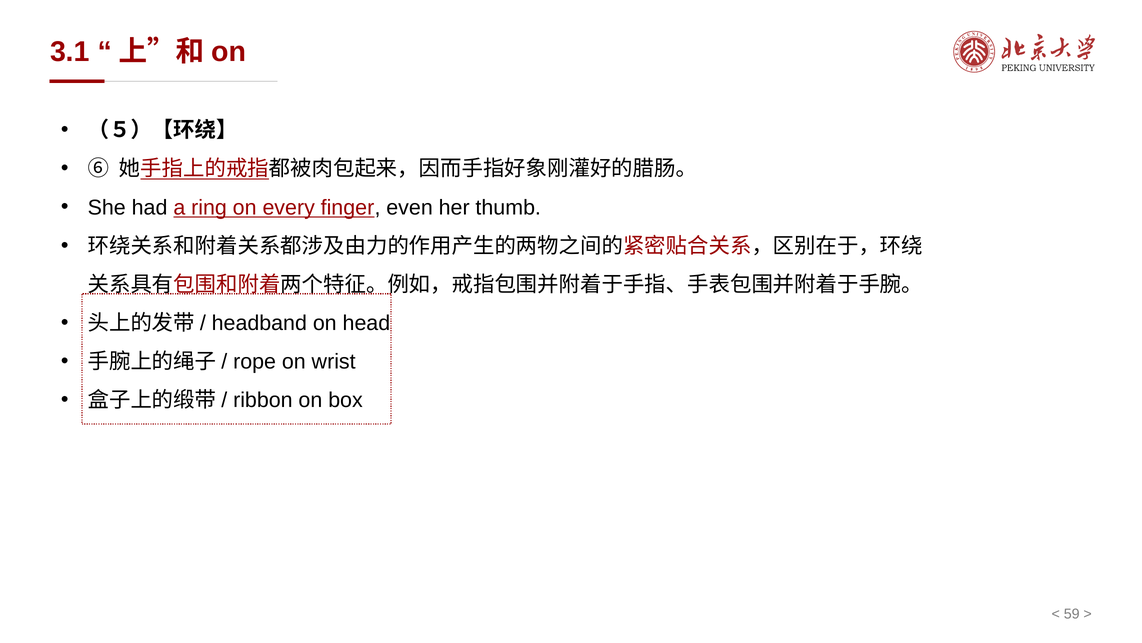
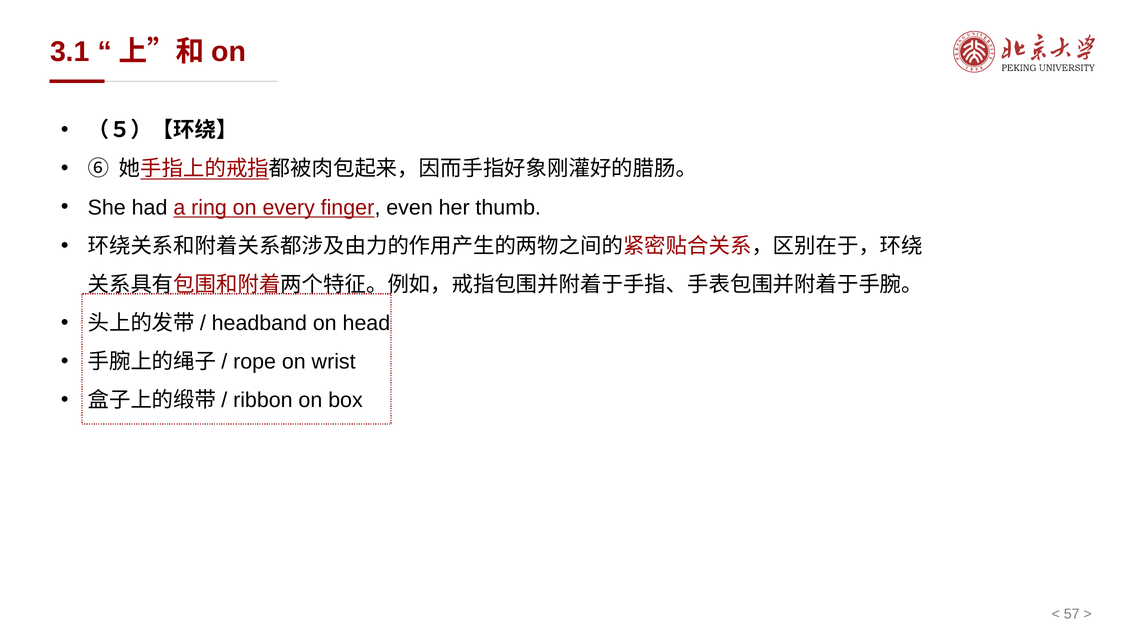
59: 59 -> 57
